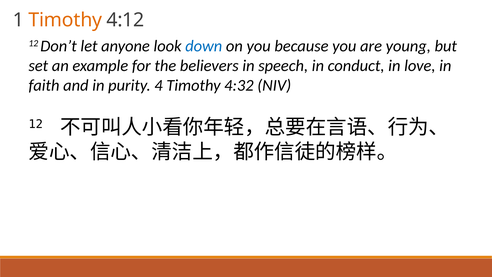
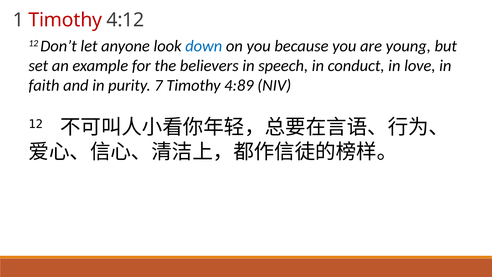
Timothy at (65, 20) colour: orange -> red
4: 4 -> 7
4:32: 4:32 -> 4:89
